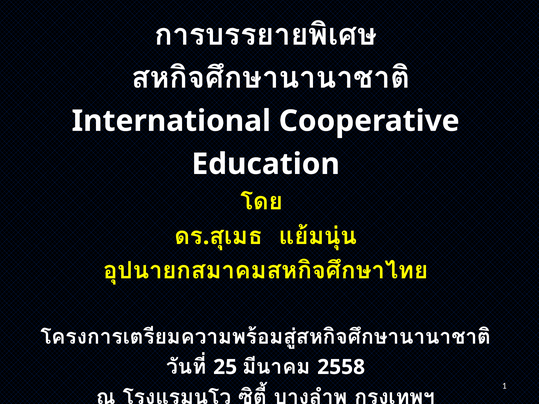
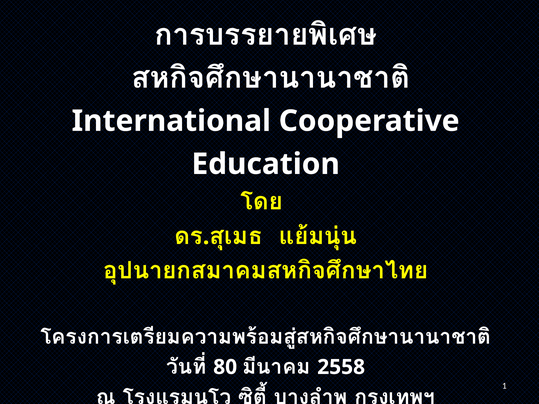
25: 25 -> 80
